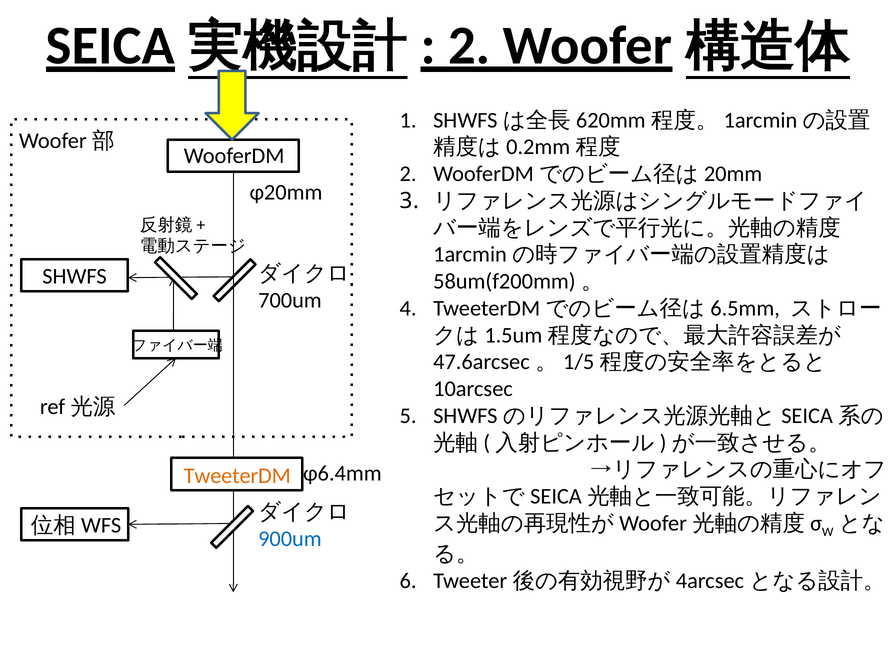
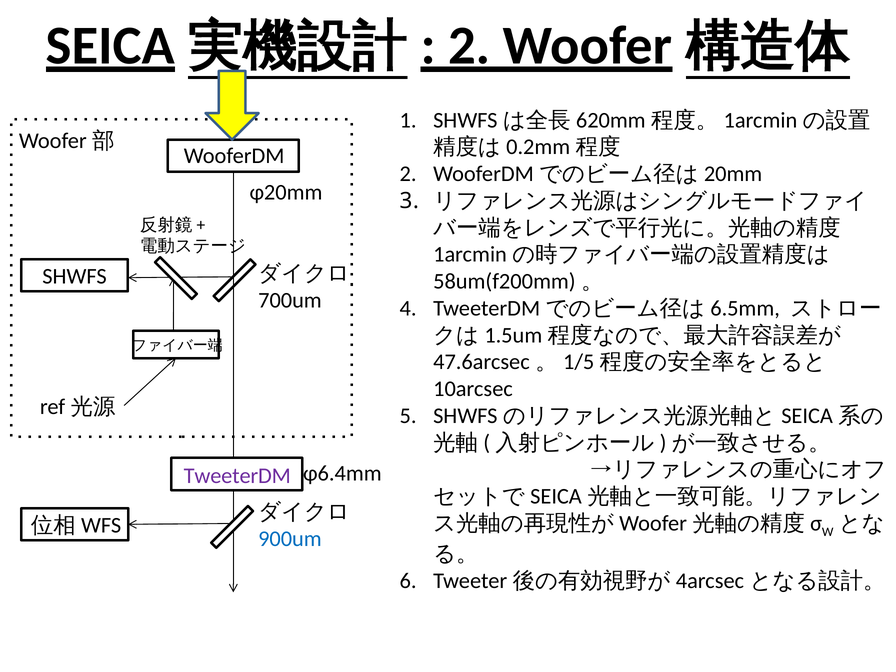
TweeterDM colour: orange -> purple
